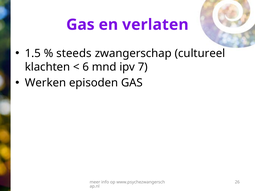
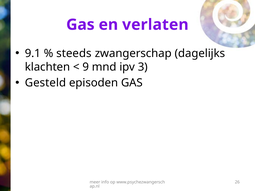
1.5: 1.5 -> 9.1
cultureel: cultureel -> dagelijks
6: 6 -> 9
7: 7 -> 3
Werken: Werken -> Gesteld
